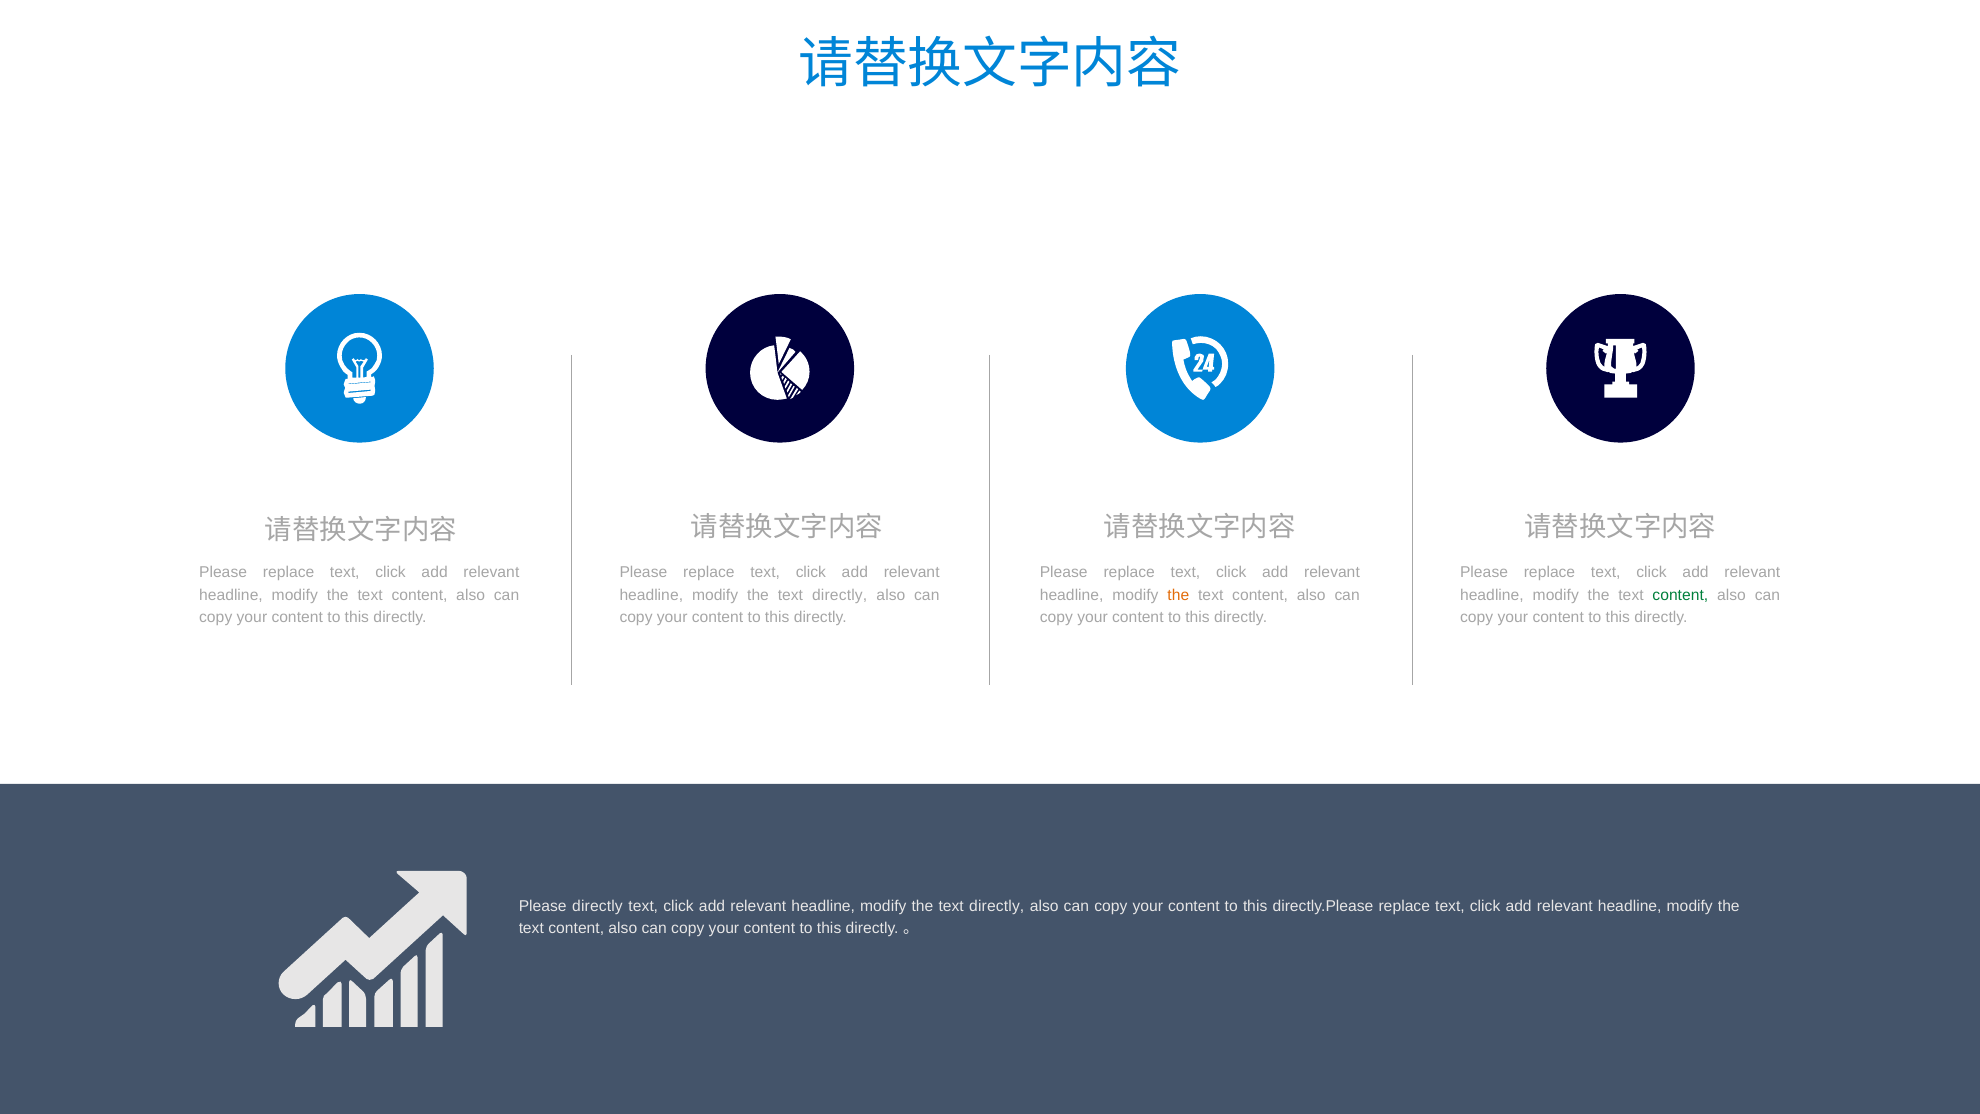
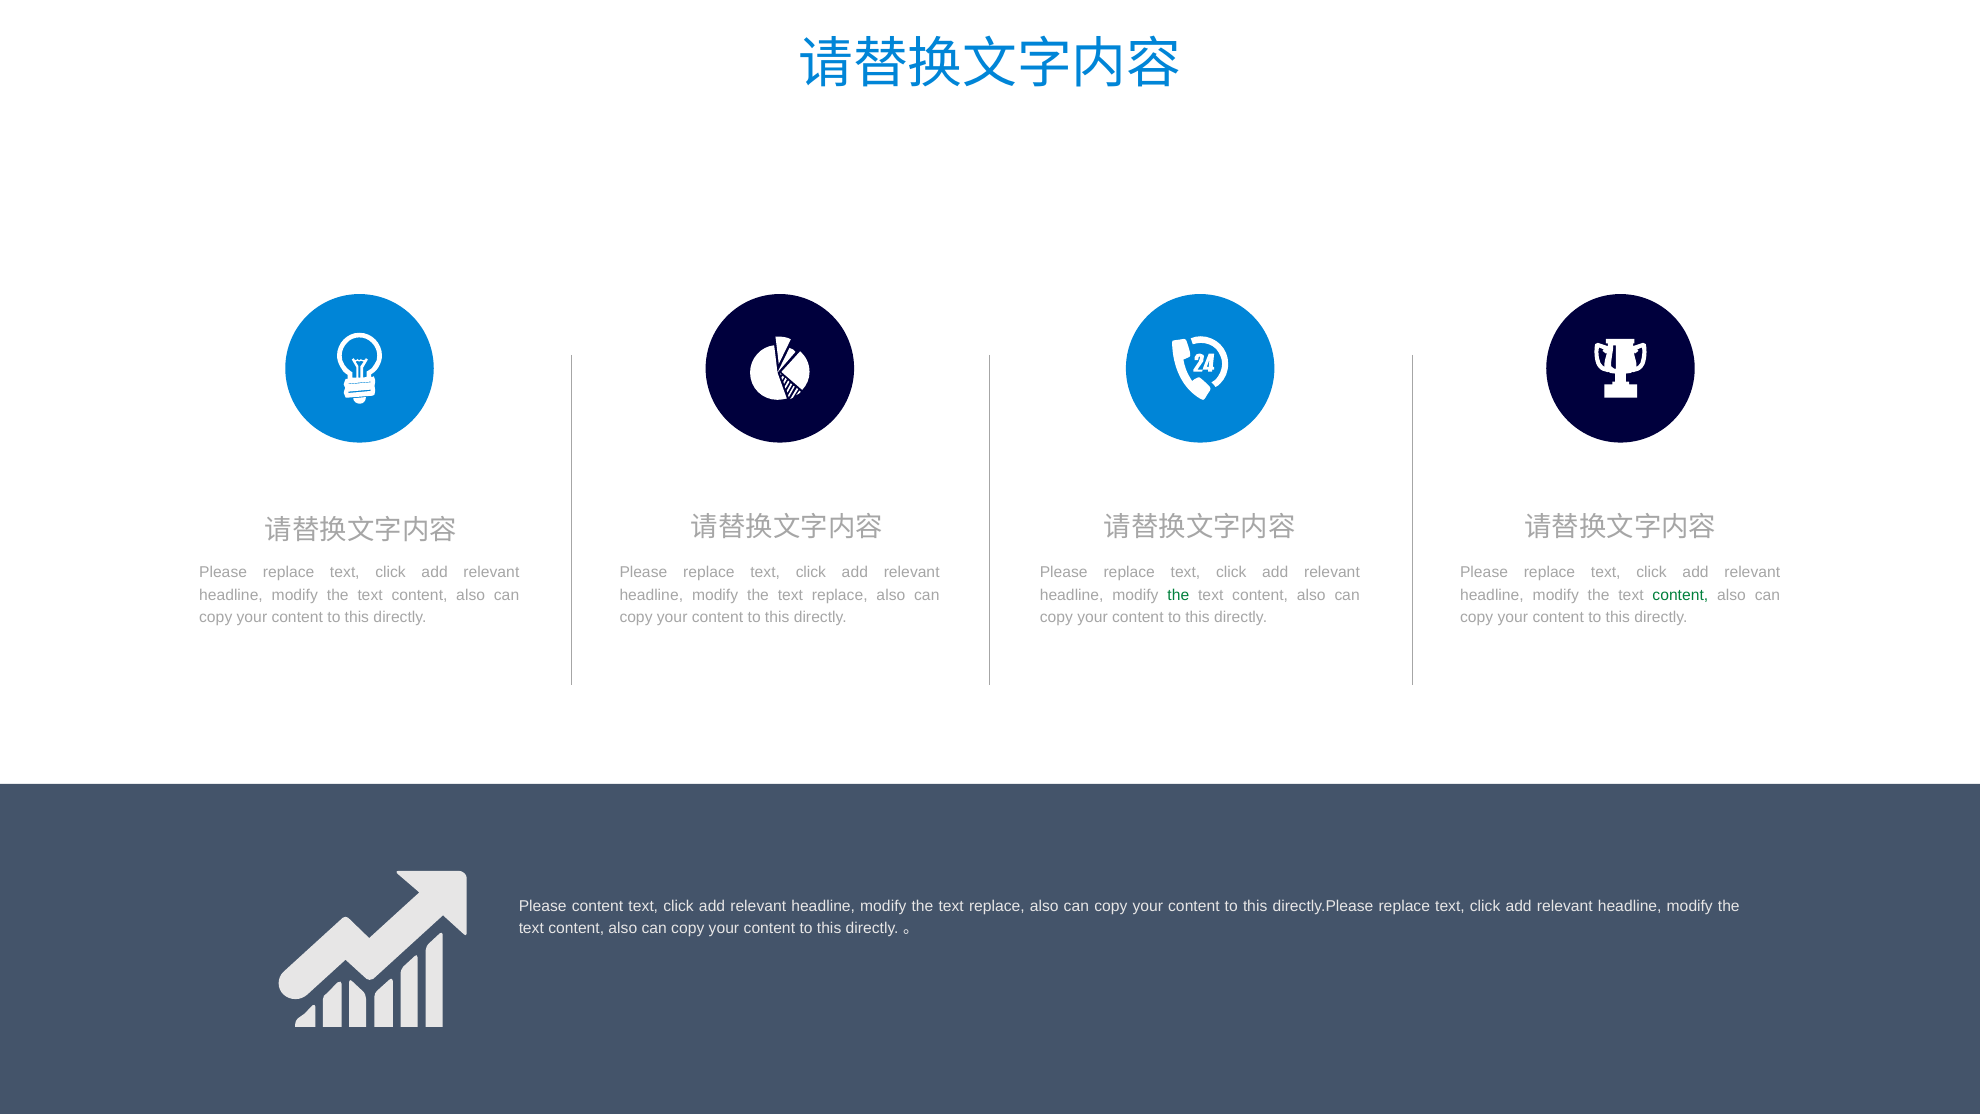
directly at (840, 595): directly -> replace
the at (1178, 595) colour: orange -> green
Please directly: directly -> content
directly at (997, 906): directly -> replace
